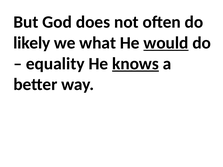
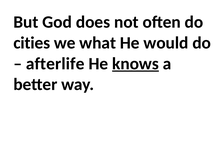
likely: likely -> cities
would underline: present -> none
equality: equality -> afterlife
